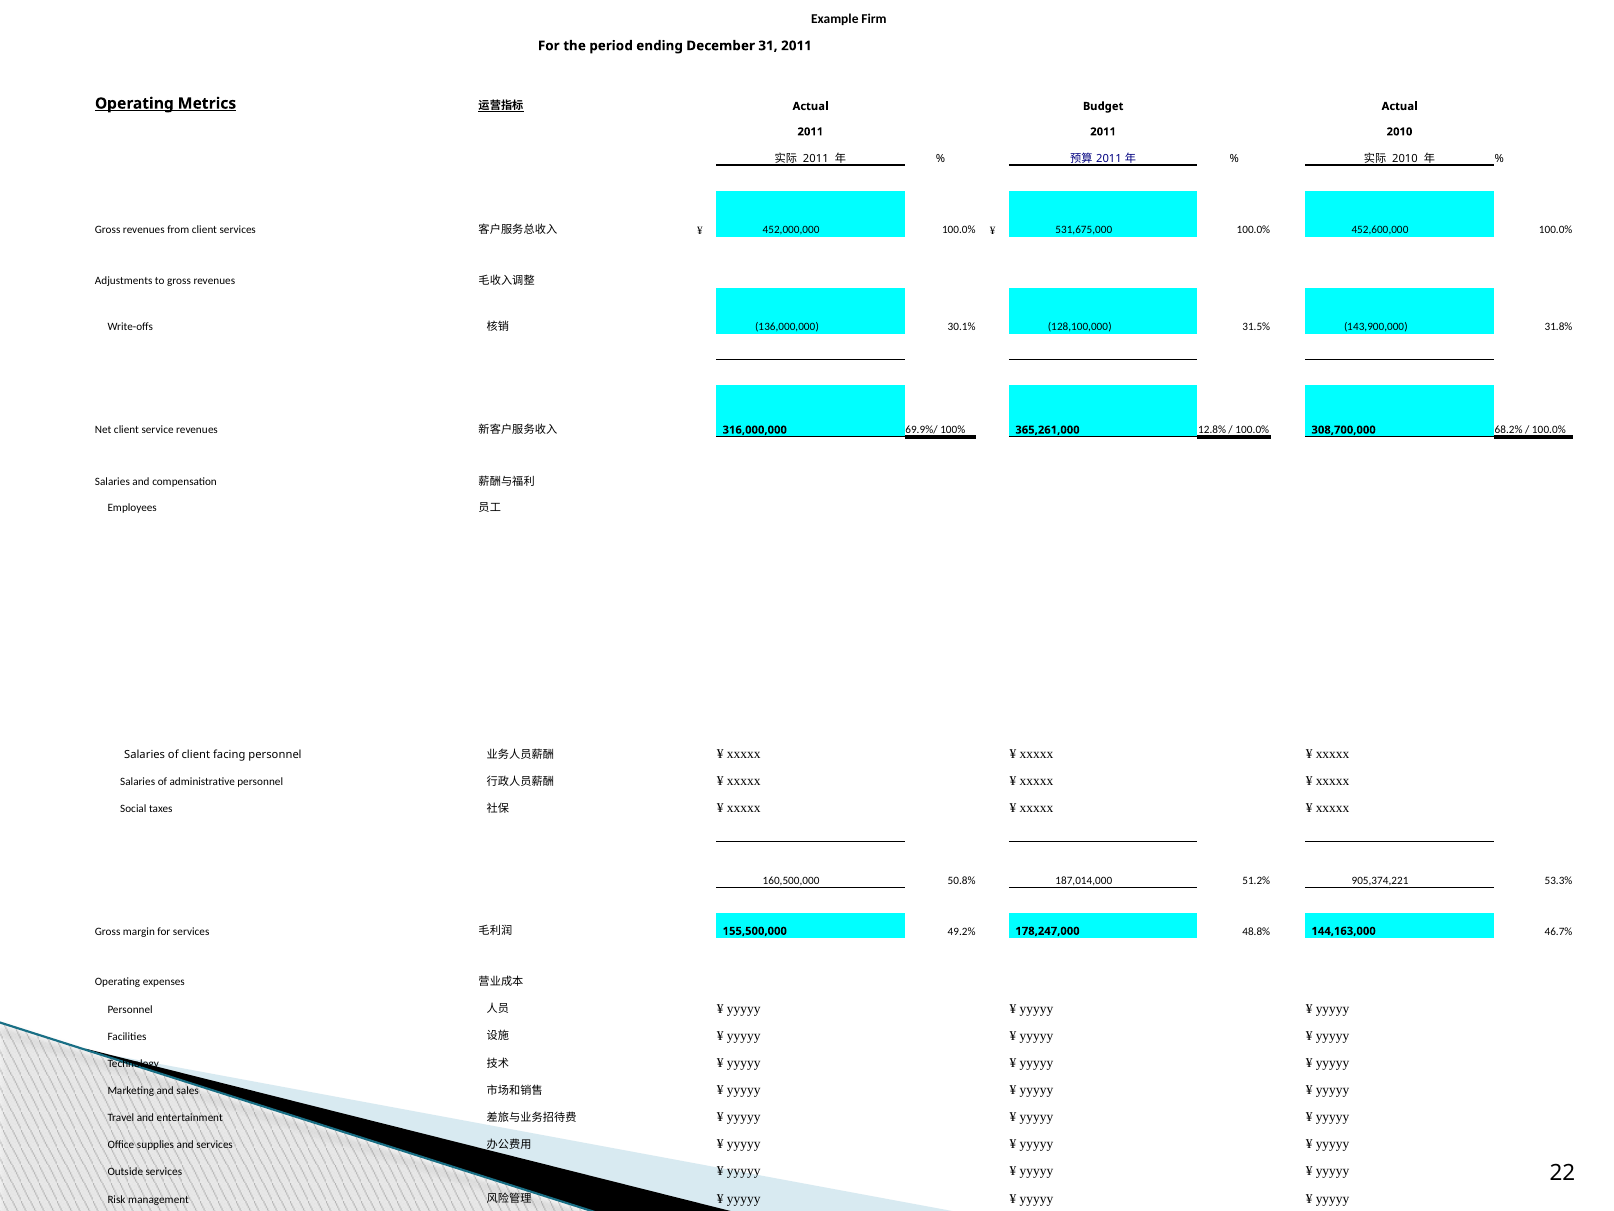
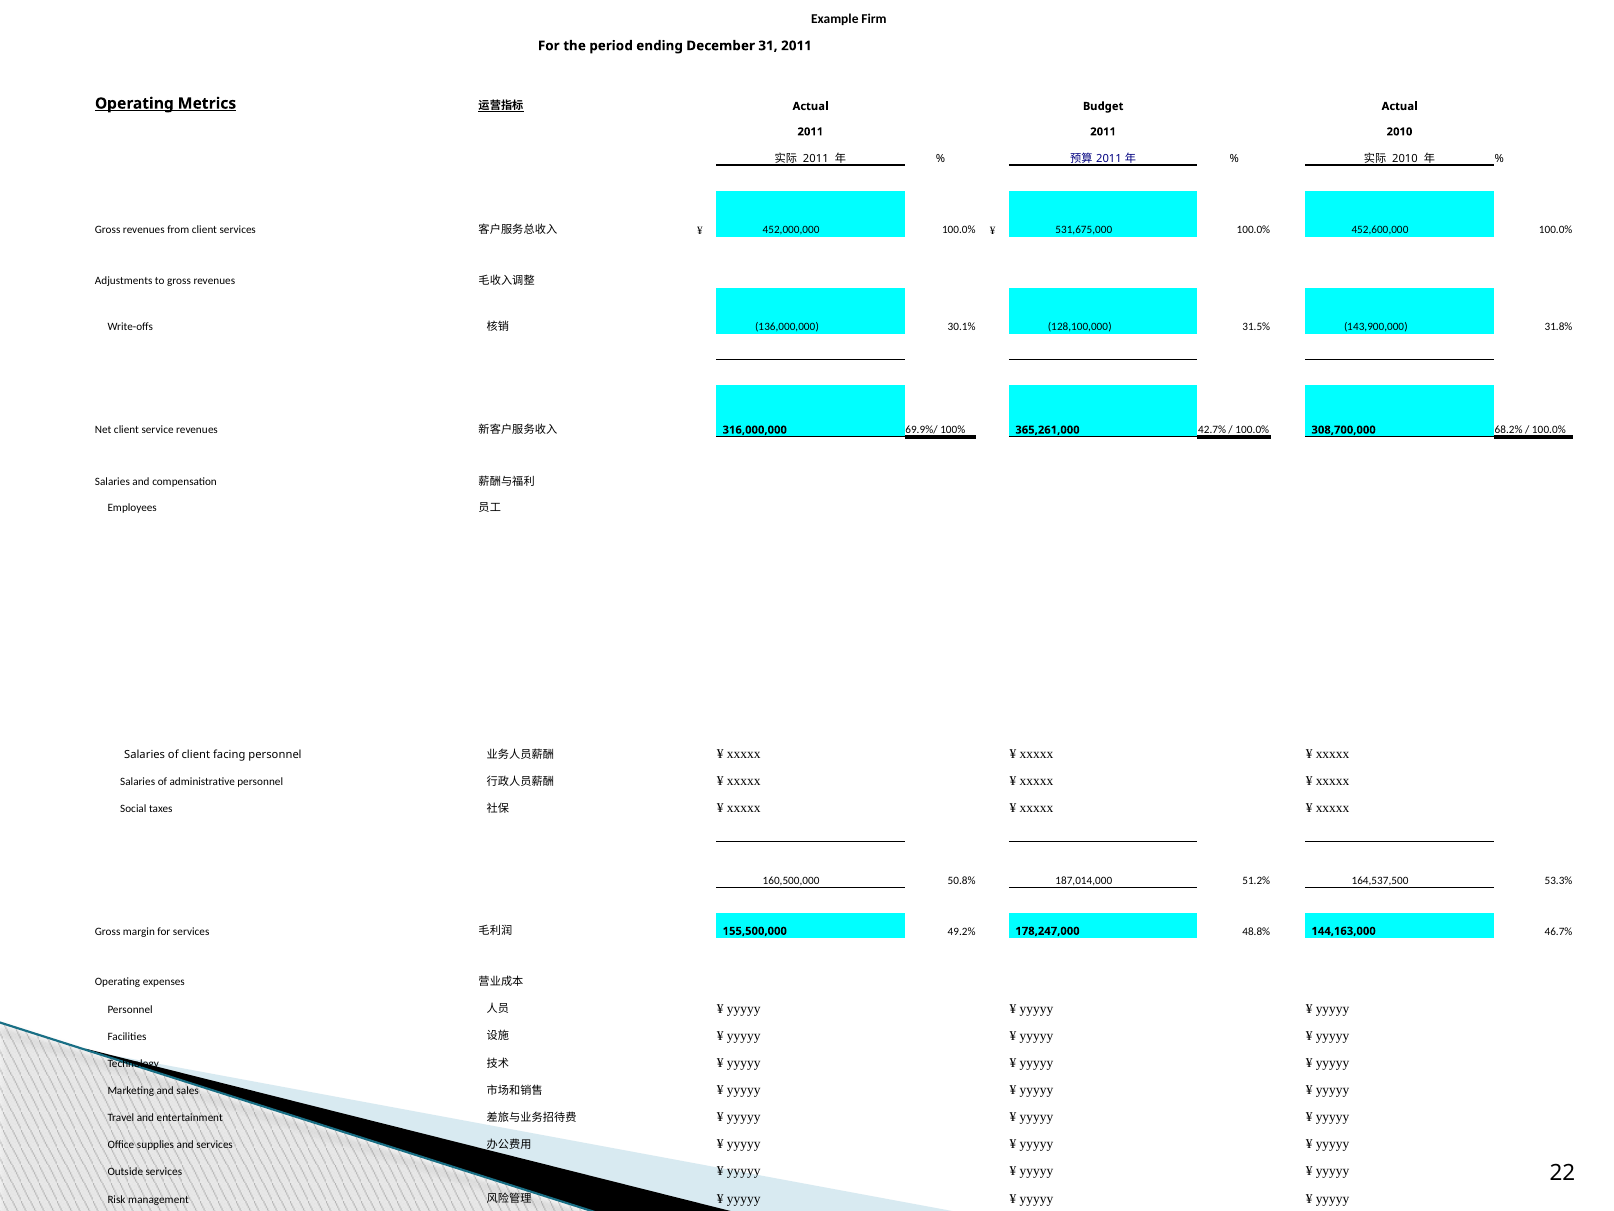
12.8%: 12.8% -> 42.7%
905,374,221: 905,374,221 -> 164,537,500
